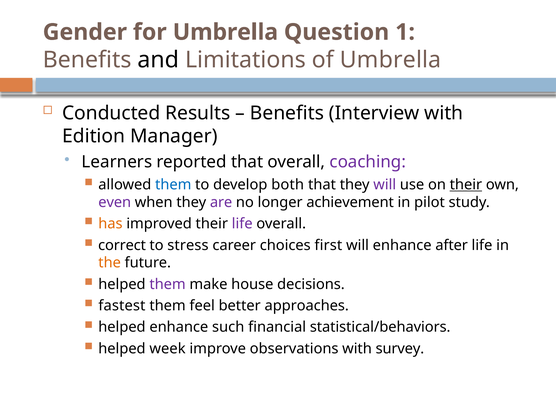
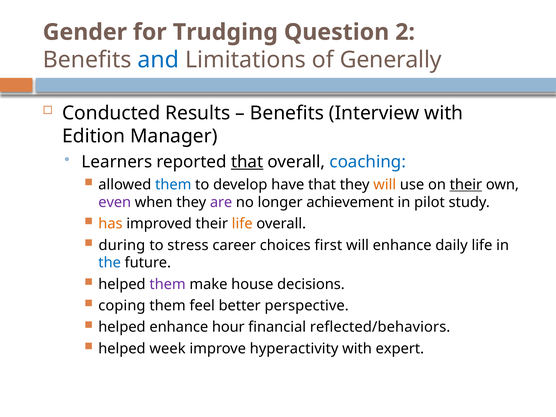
for Umbrella: Umbrella -> Trudging
1: 1 -> 2
and colour: black -> blue
of Umbrella: Umbrella -> Generally
that at (247, 162) underline: none -> present
coaching colour: purple -> blue
both: both -> have
will at (385, 185) colour: purple -> orange
life at (242, 224) colour: purple -> orange
correct: correct -> during
after: after -> daily
the colour: orange -> blue
fastest: fastest -> coping
approaches: approaches -> perspective
such: such -> hour
statistical/behaviors: statistical/behaviors -> reflected/behaviors
observations: observations -> hyperactivity
survey: survey -> expert
